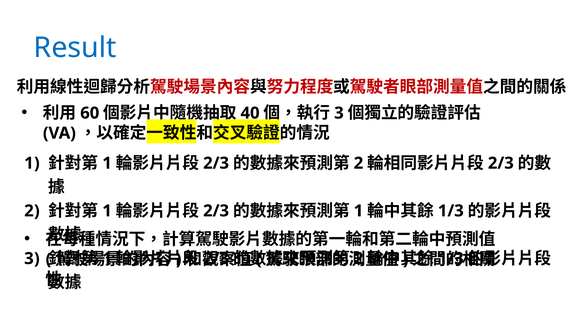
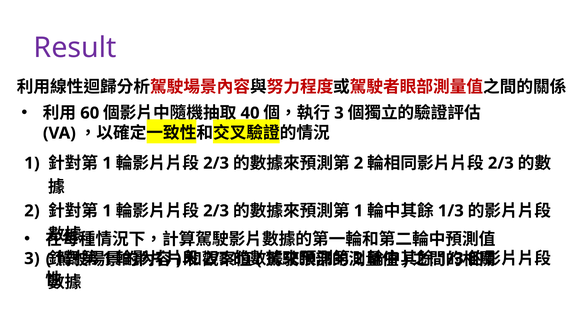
Result colour: blue -> purple
